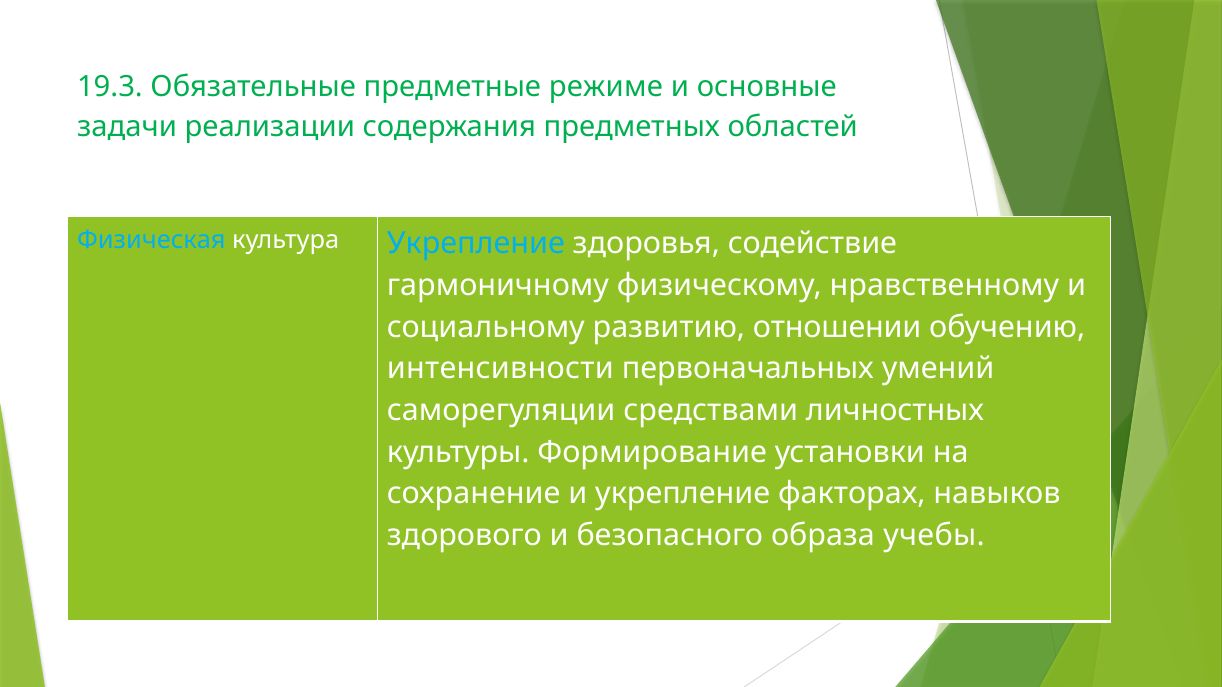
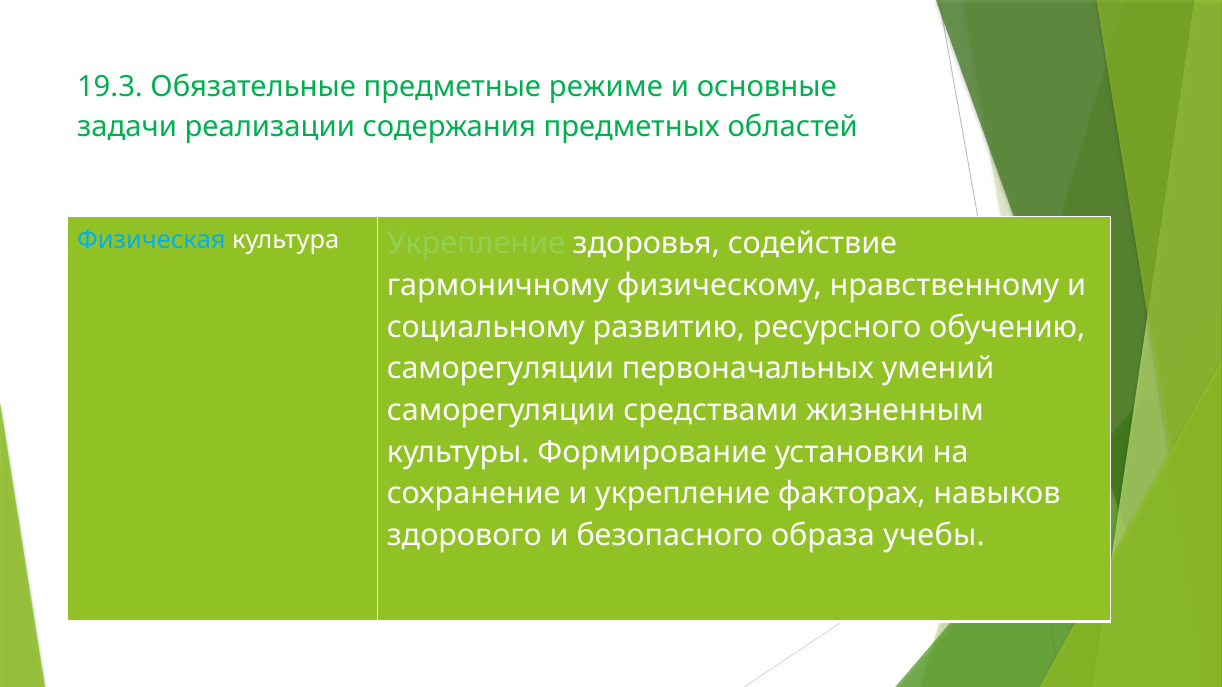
Укрепление at (476, 244) colour: light blue -> light green
отношении: отношении -> ресурсного
интенсивности at (500, 369): интенсивности -> саморегуляции
личностных: личностных -> жизненным
